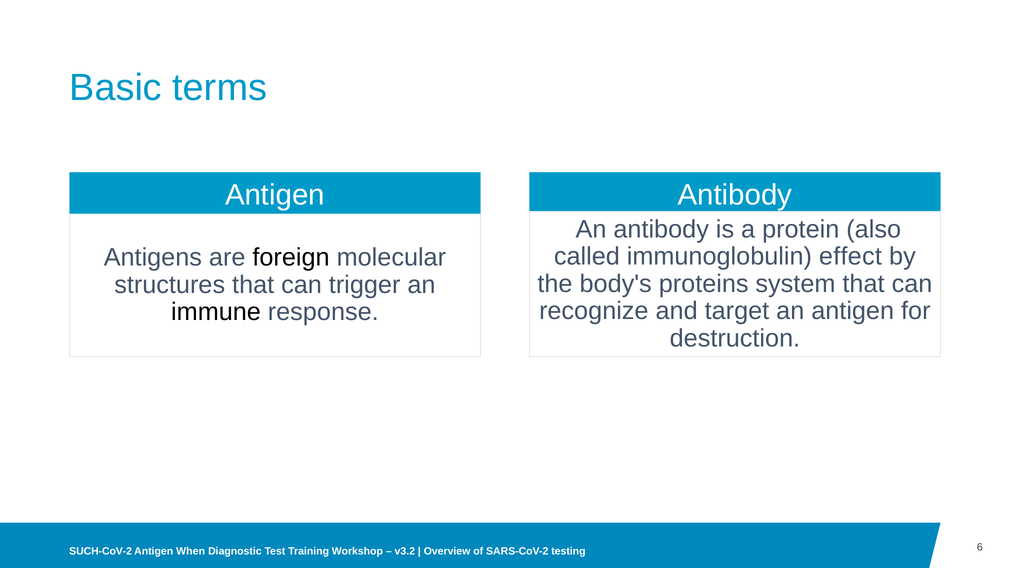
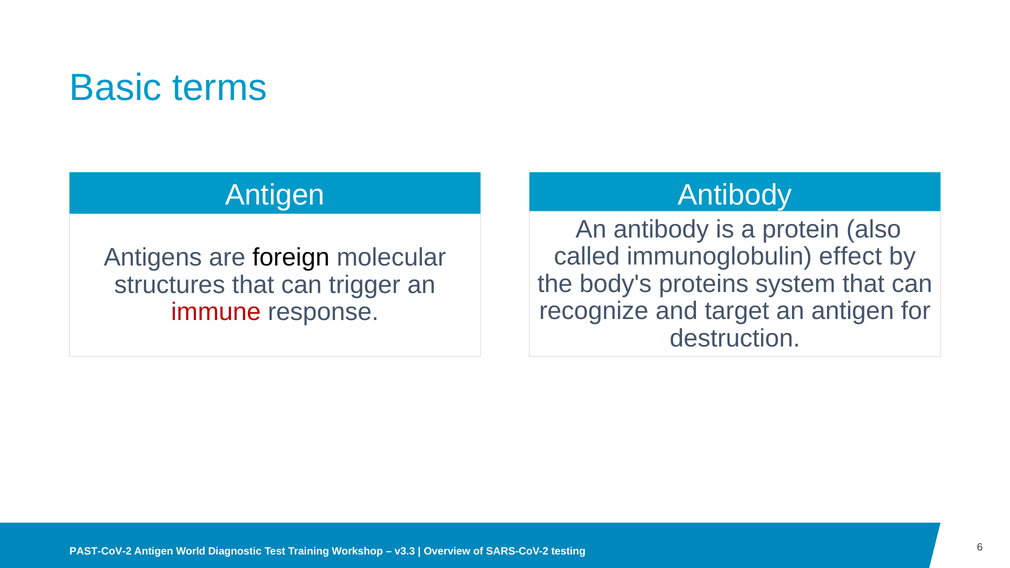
immune colour: black -> red
SUCH-CoV-2: SUCH-CoV-2 -> PAST-CoV-2
When: When -> World
v3.2: v3.2 -> v3.3
